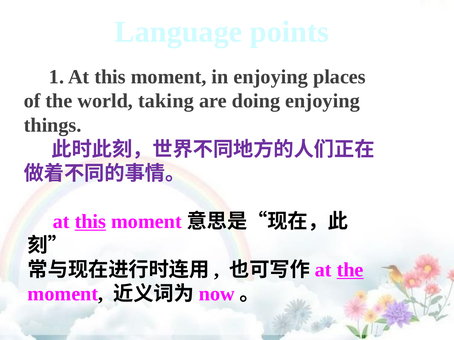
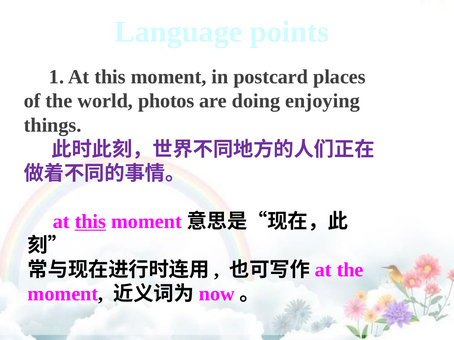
in enjoying: enjoying -> postcard
taking: taking -> photos
the at (350, 270) underline: present -> none
